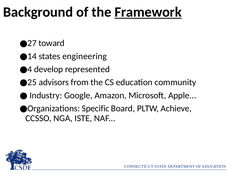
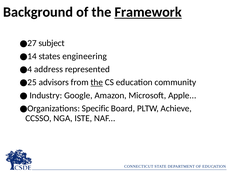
toward: toward -> subject
develop: develop -> address
the at (97, 82) underline: none -> present
